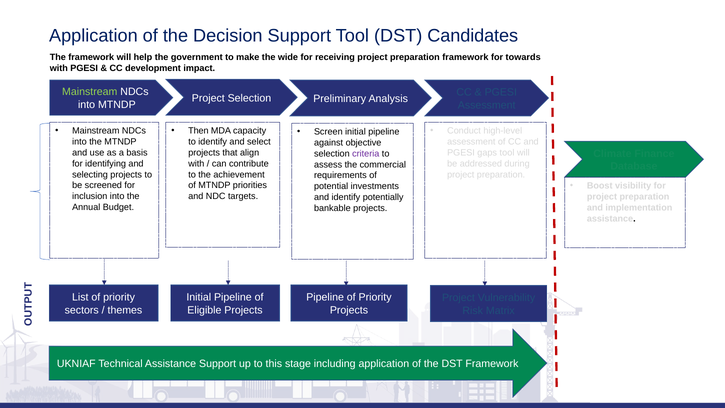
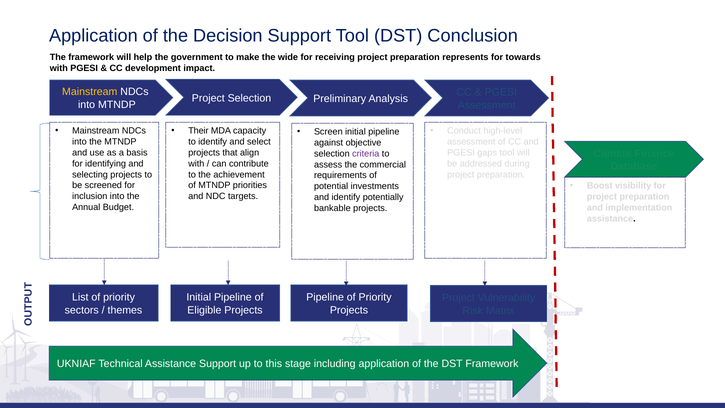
Candidates: Candidates -> Conclusion
preparation framework: framework -> represents
Mainstream at (90, 92) colour: light green -> yellow
Then: Then -> Their
